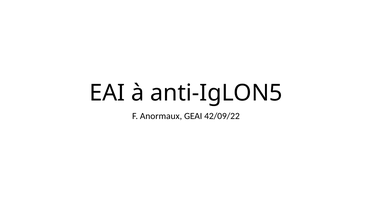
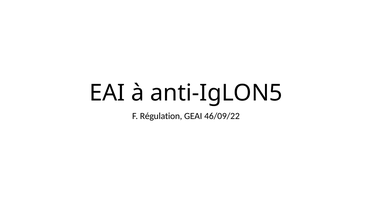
Anormaux: Anormaux -> Régulation
42/09/22: 42/09/22 -> 46/09/22
